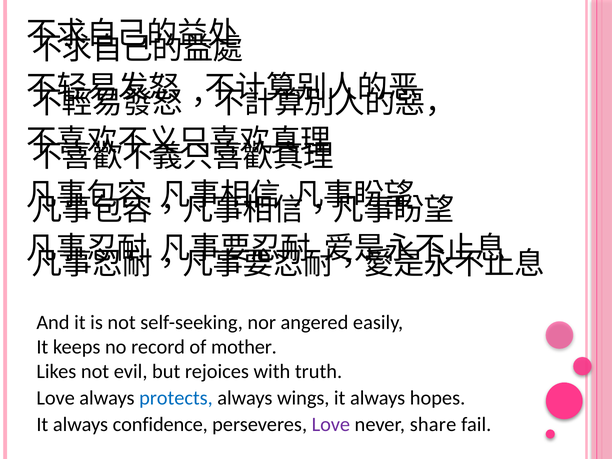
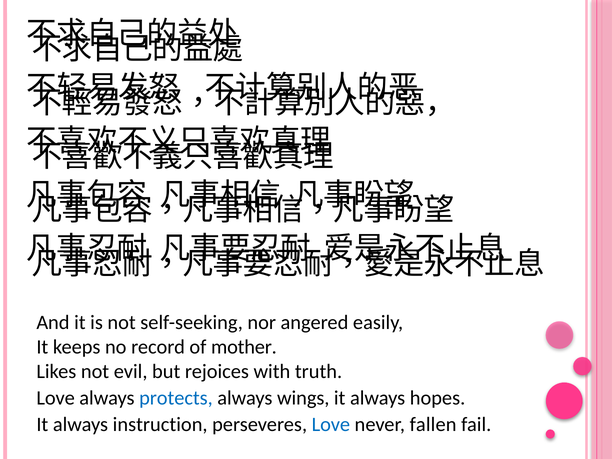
confidence: confidence -> instruction
Love at (331, 425) colour: purple -> blue
share: share -> fallen
